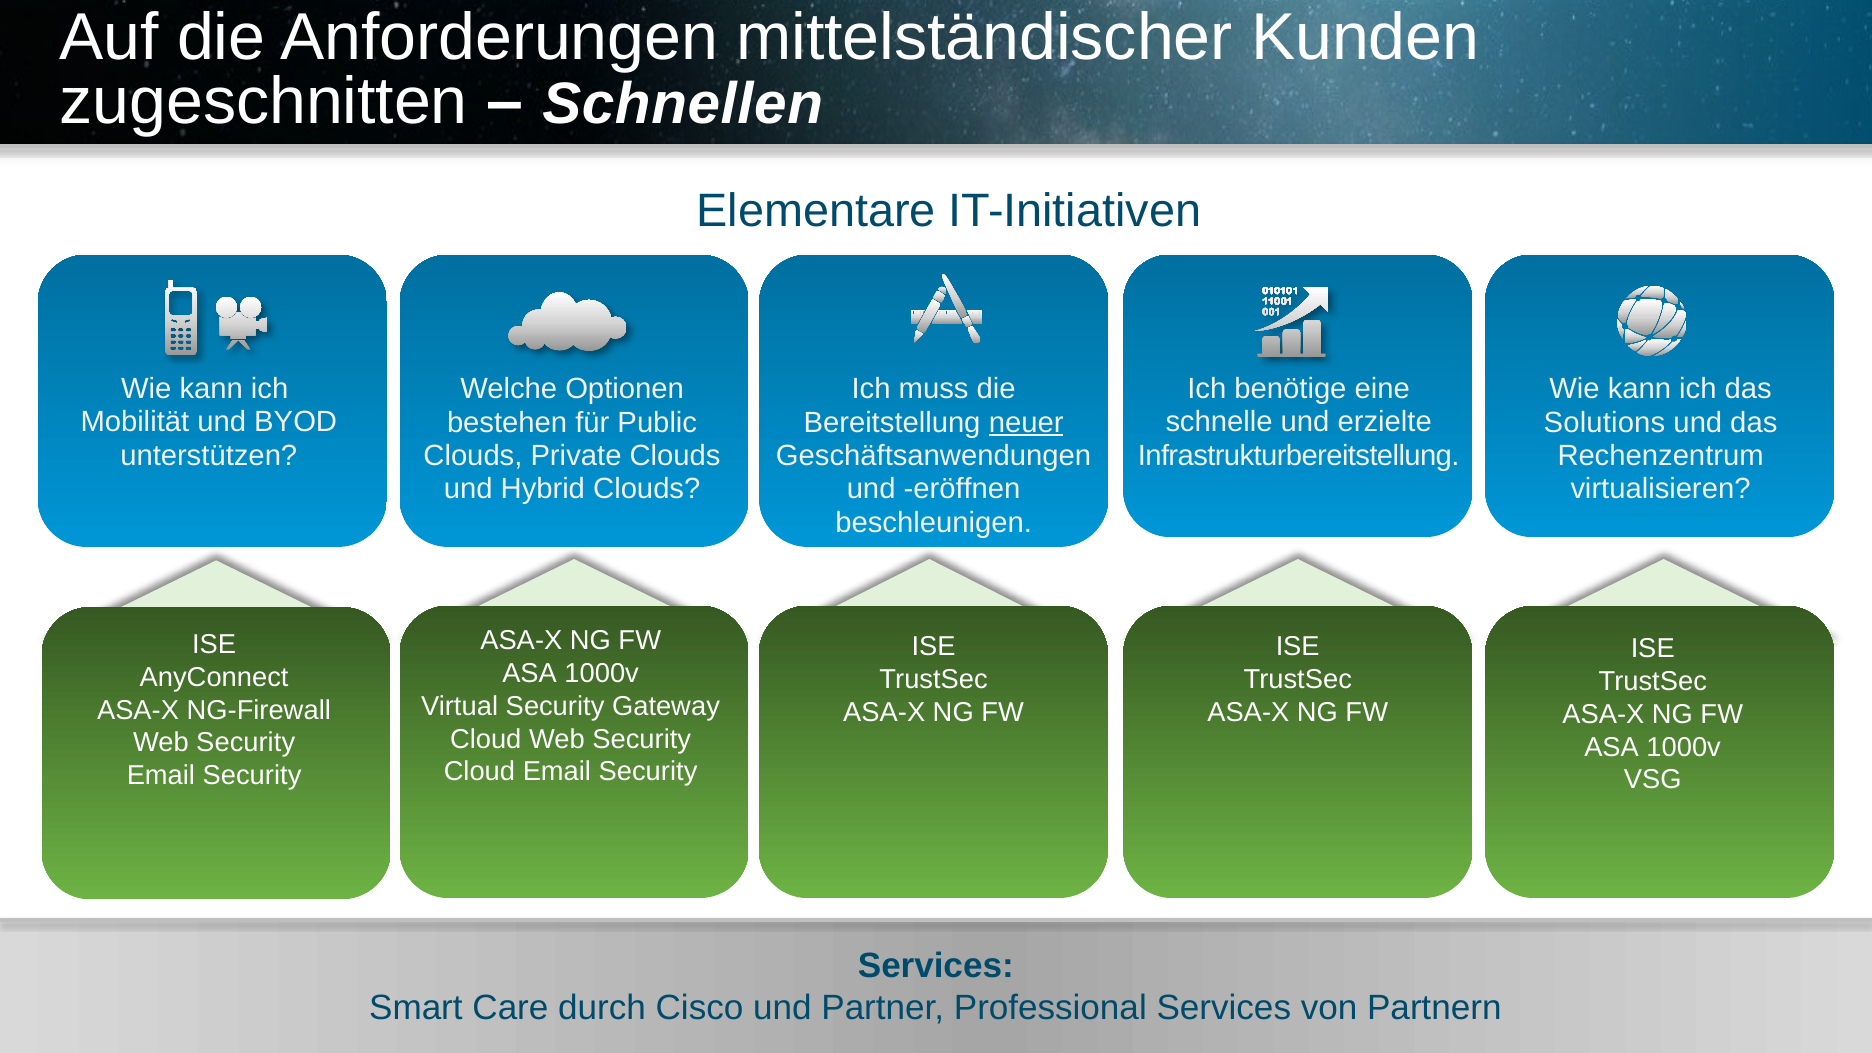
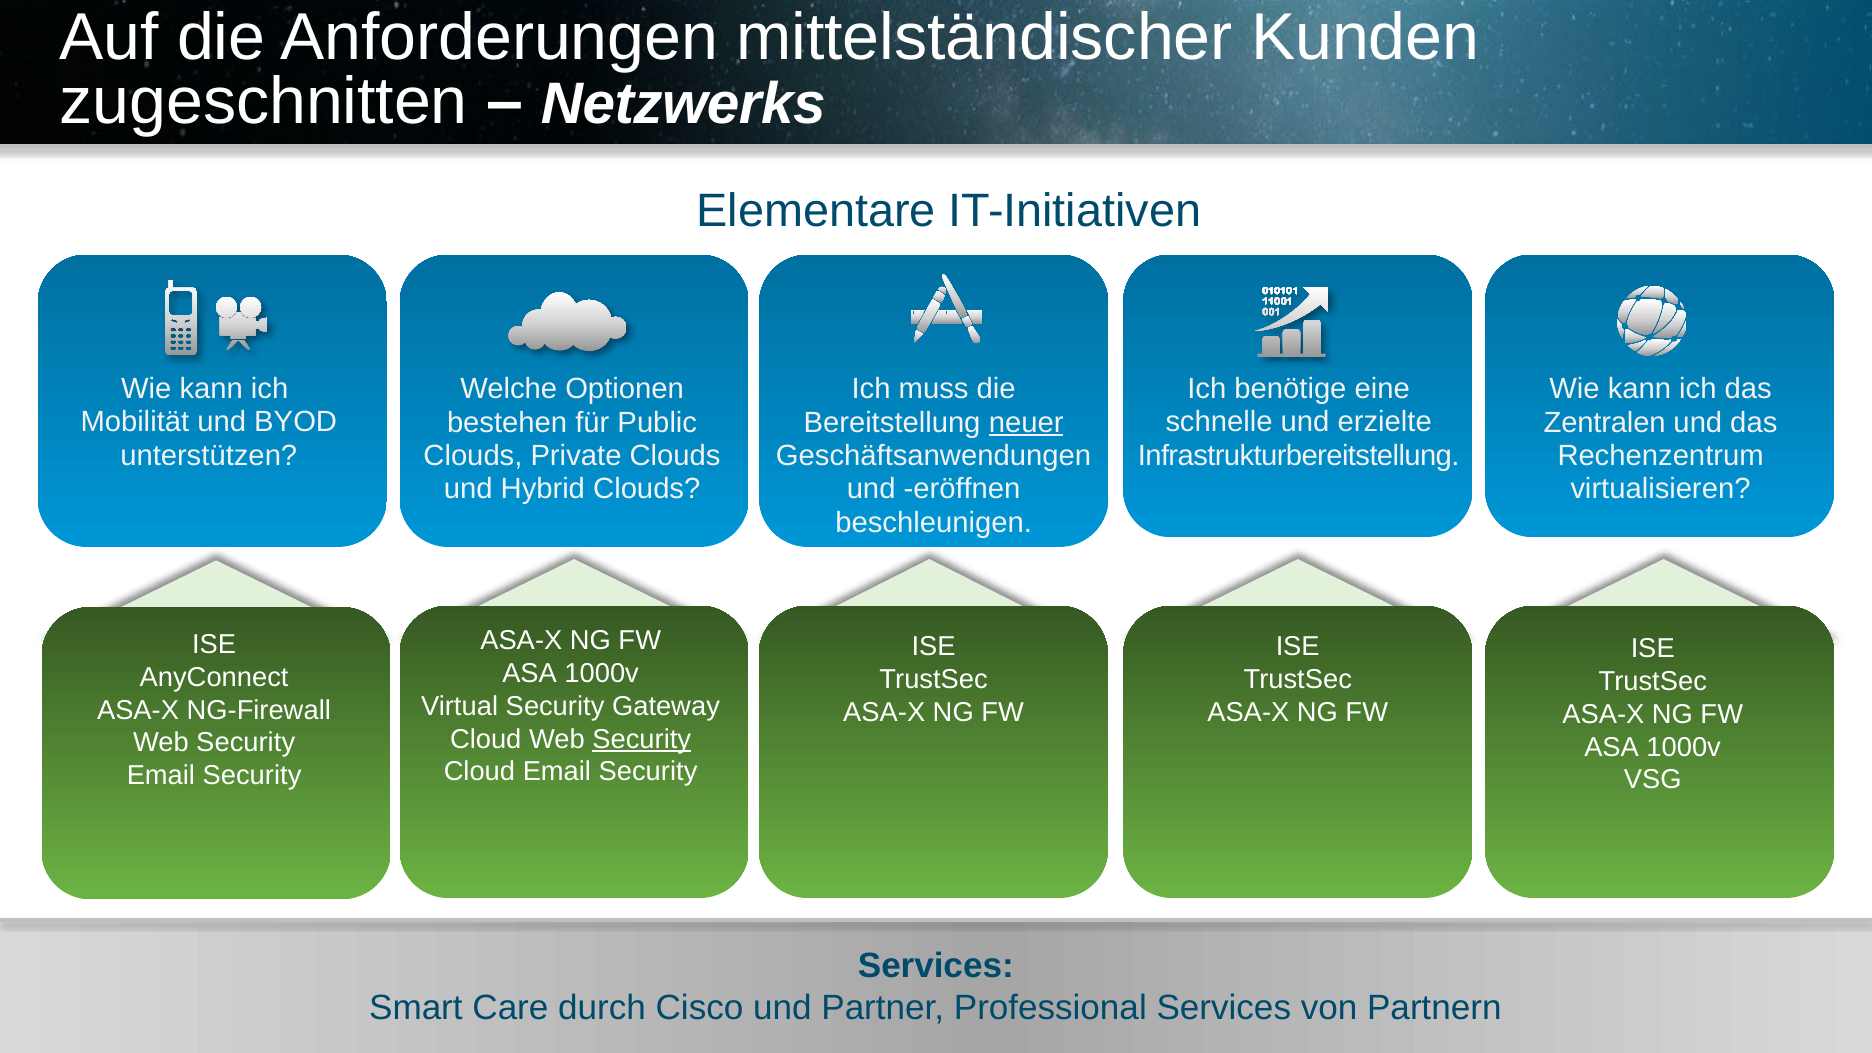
Schnellen: Schnellen -> Netzwerks
Solutions: Solutions -> Zentralen
Security at (642, 739) underline: none -> present
